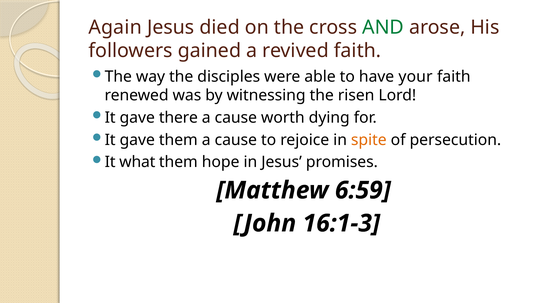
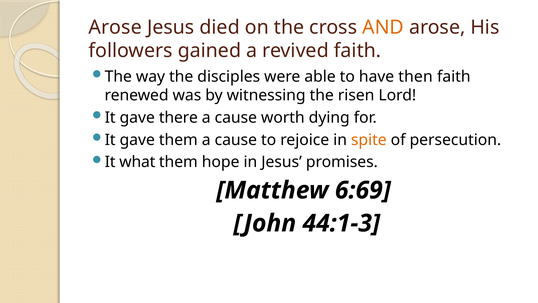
Again at (115, 27): Again -> Arose
AND colour: green -> orange
your: your -> then
6:59: 6:59 -> 6:69
16:1-3: 16:1-3 -> 44:1-3
